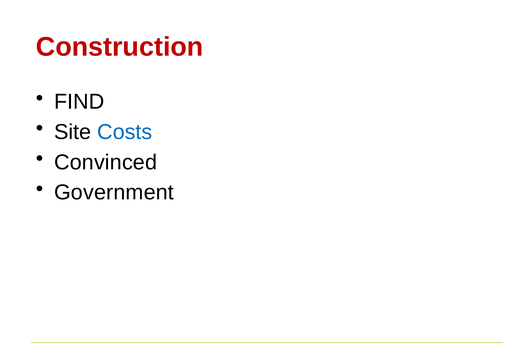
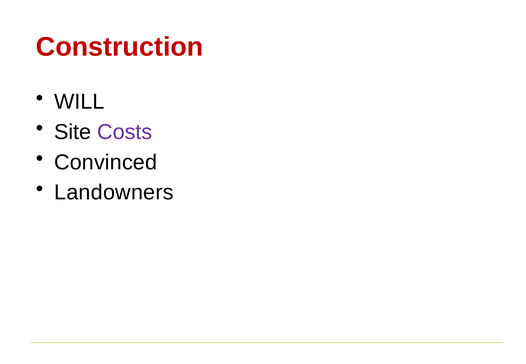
FIND: FIND -> WILL
Costs colour: blue -> purple
Government: Government -> Landowners
